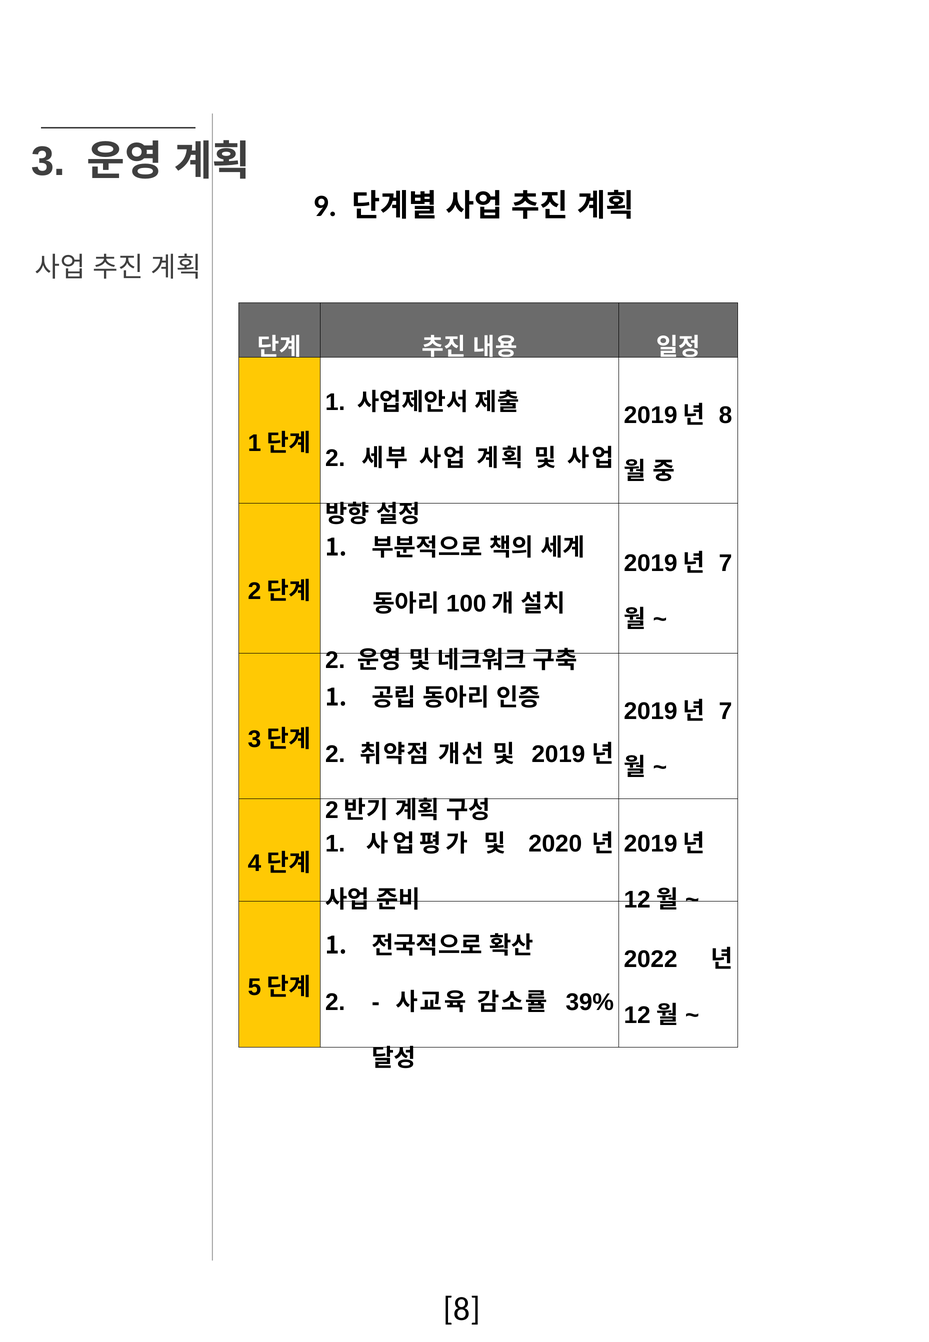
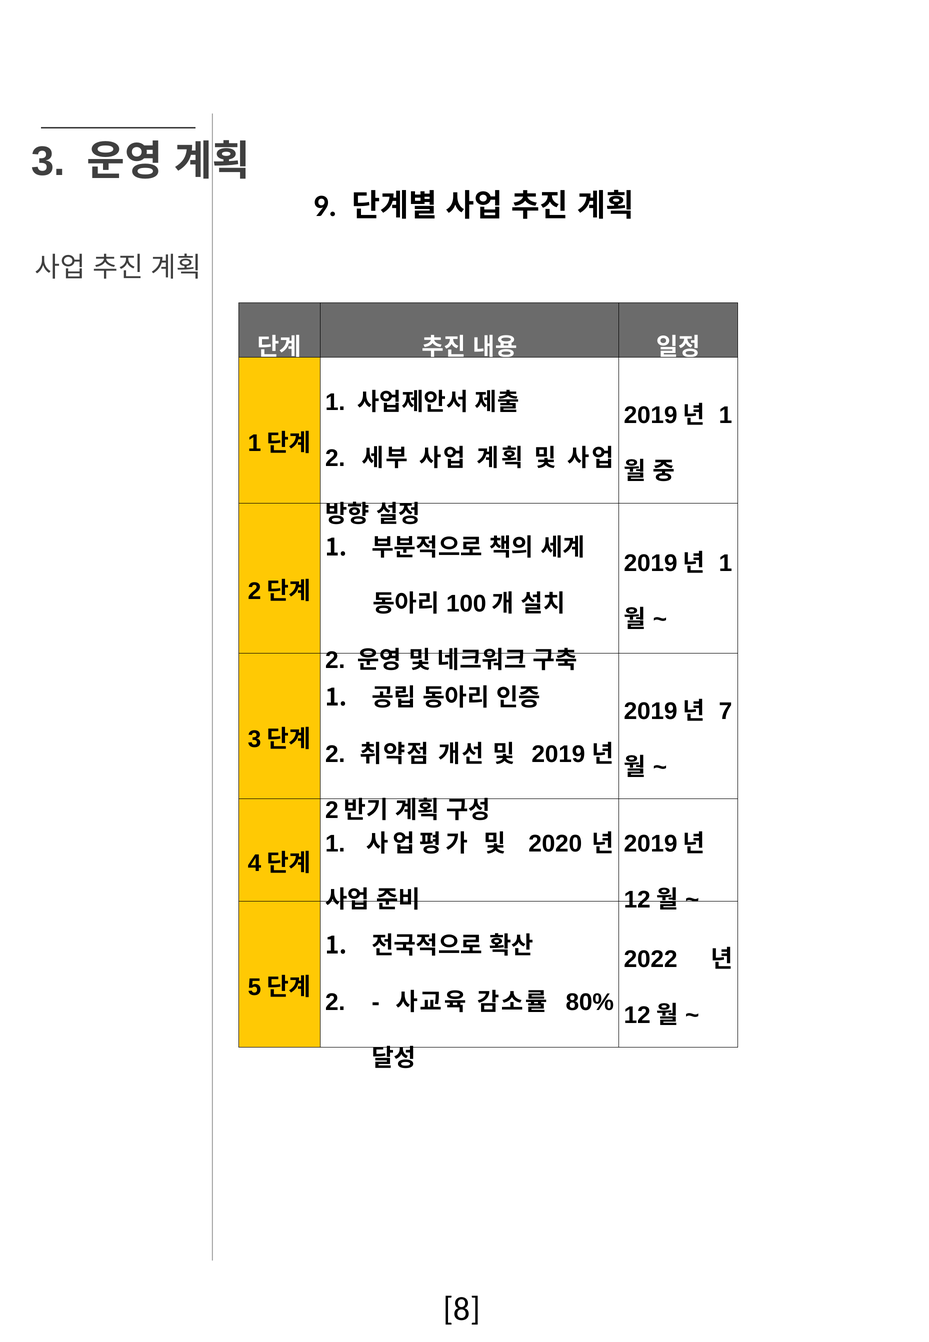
8 at (726, 415): 8 -> 1
7 at (726, 563): 7 -> 1
39%: 39% -> 80%
